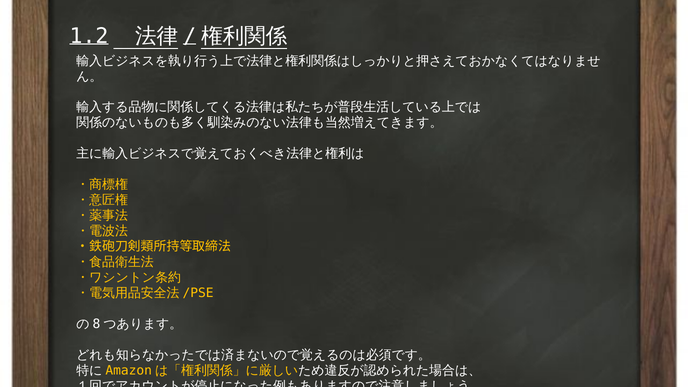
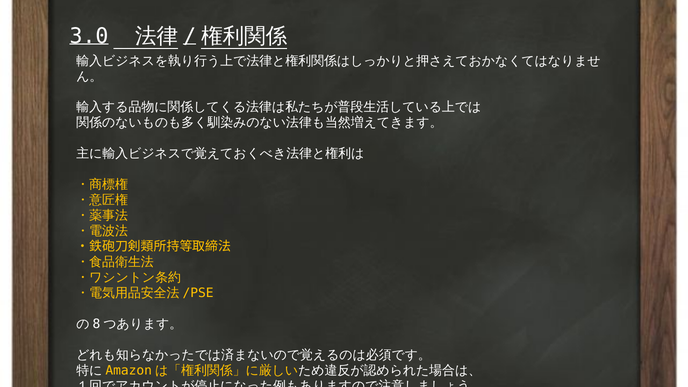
1.2: 1.2 -> 3.0
